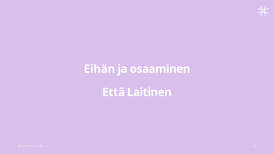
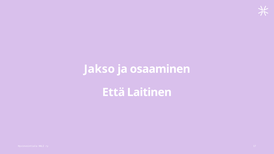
Eihän: Eihän -> Jakso
